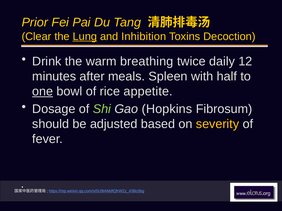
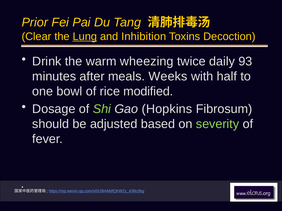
breathing: breathing -> wheezing
12: 12 -> 93
Spleen: Spleen -> Weeks
one underline: present -> none
appetite: appetite -> modified
severity colour: yellow -> light green
